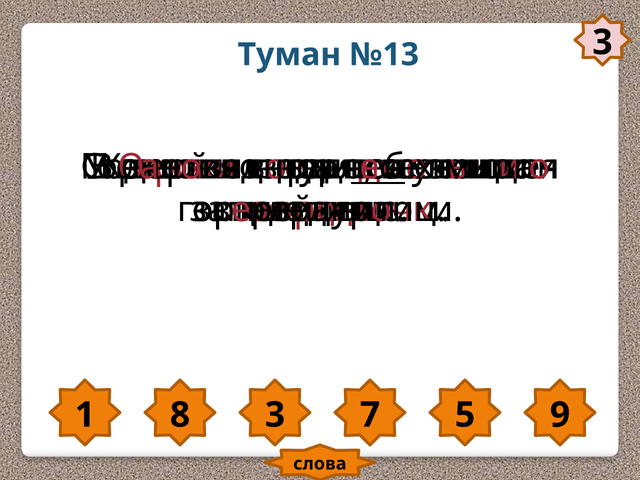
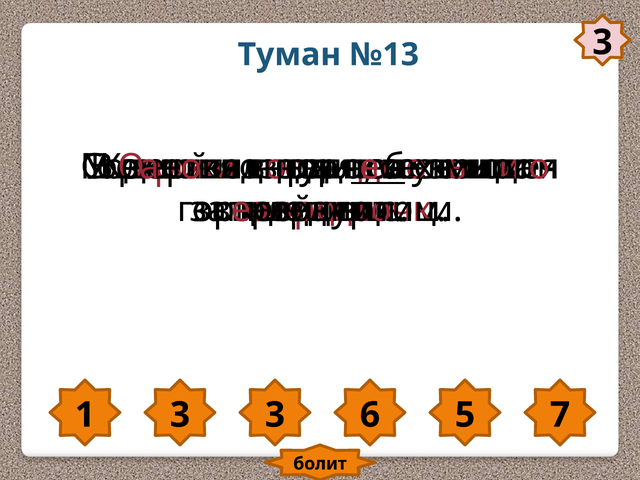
1 8: 8 -> 3
7: 7 -> 6
9: 9 -> 7
слова: слова -> болит
